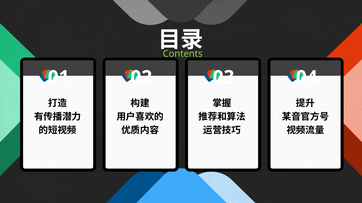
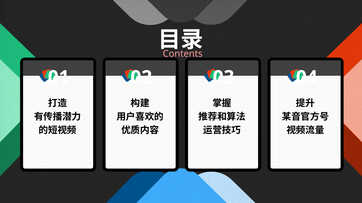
Contents colour: light green -> pink
